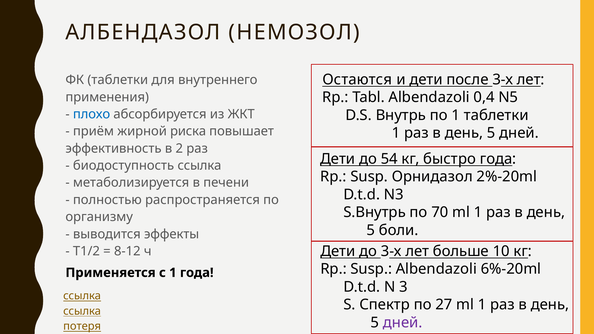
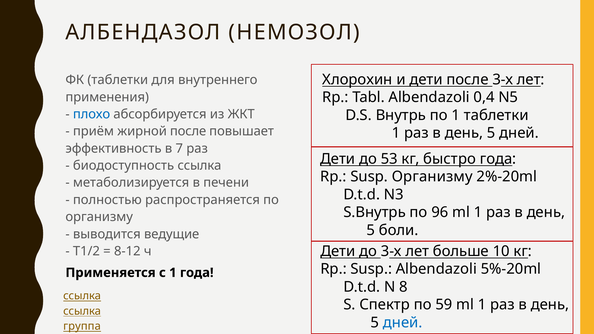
Остаются: Остаются -> Хлорохин
жирной риска: риска -> после
2: 2 -> 7
54: 54 -> 53
Susp Орнидазол: Орнидазол -> Организму
70: 70 -> 96
эффекты: эффекты -> ведущие
6%-20ml: 6%-20ml -> 5%-20ml
3: 3 -> 8
27: 27 -> 59
дней at (403, 323) colour: purple -> blue
потеря: потеря -> группа
